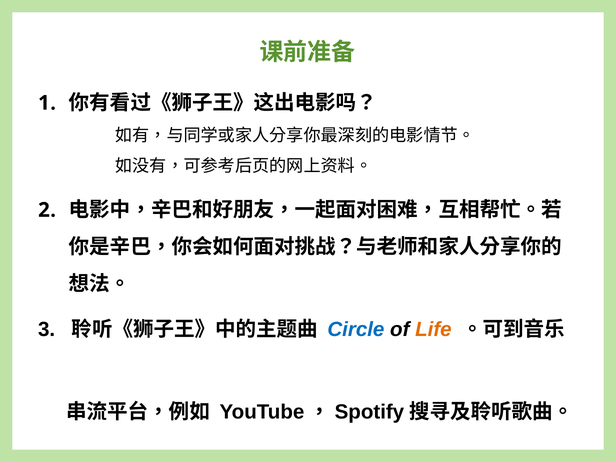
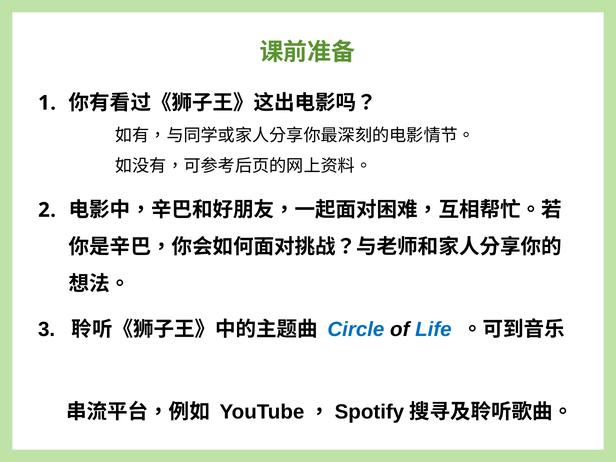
Life colour: orange -> blue
